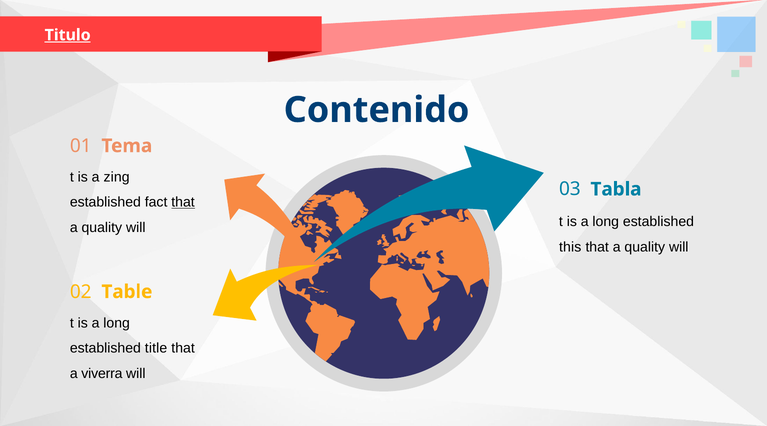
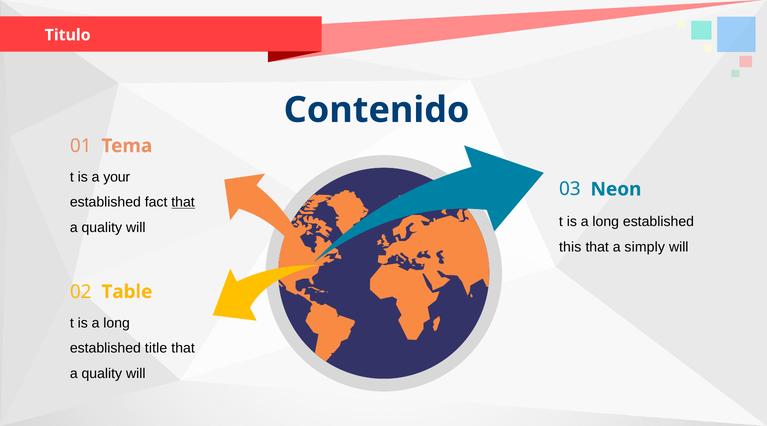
Titulo underline: present -> none
zing: zing -> your
Tabla: Tabla -> Neon
quality at (645, 247): quality -> simply
viverra at (102, 374): viverra -> quality
